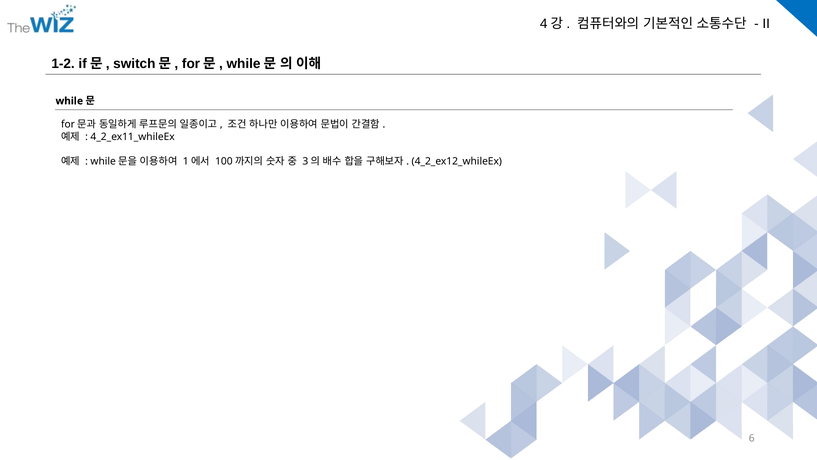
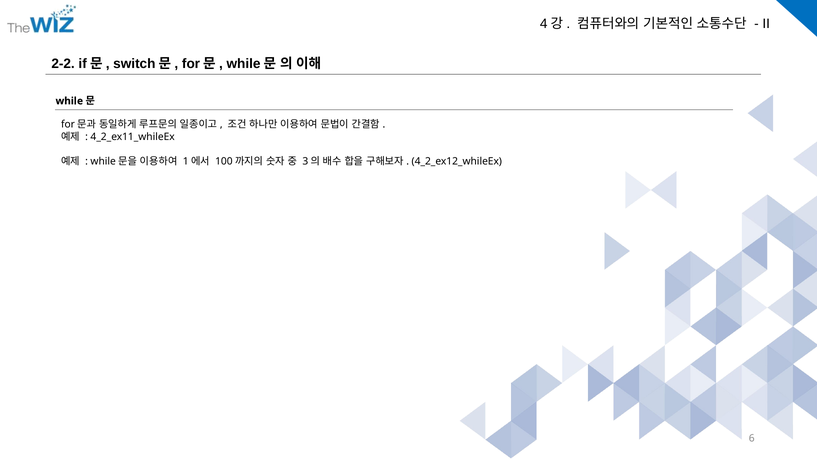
1-2: 1-2 -> 2-2
